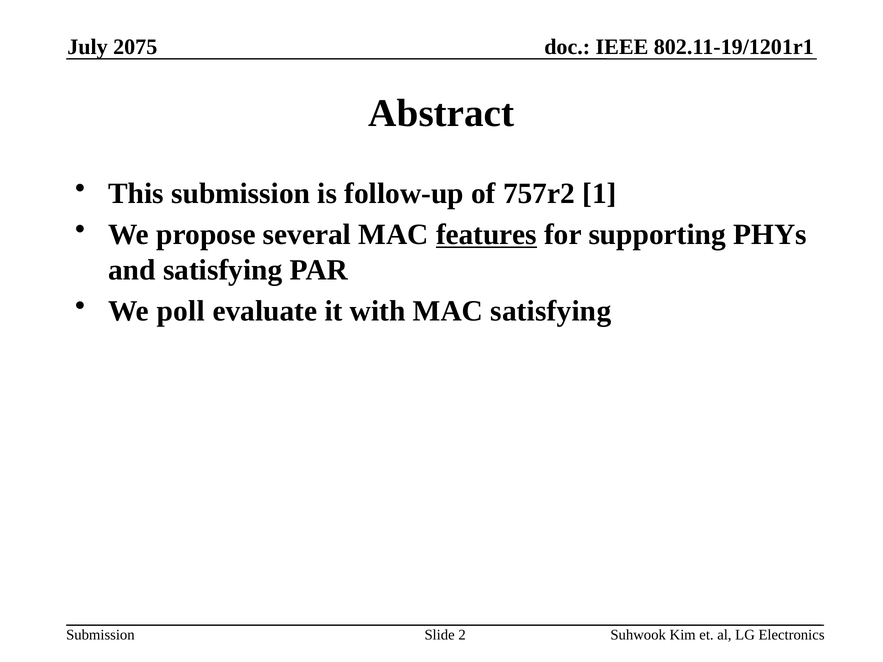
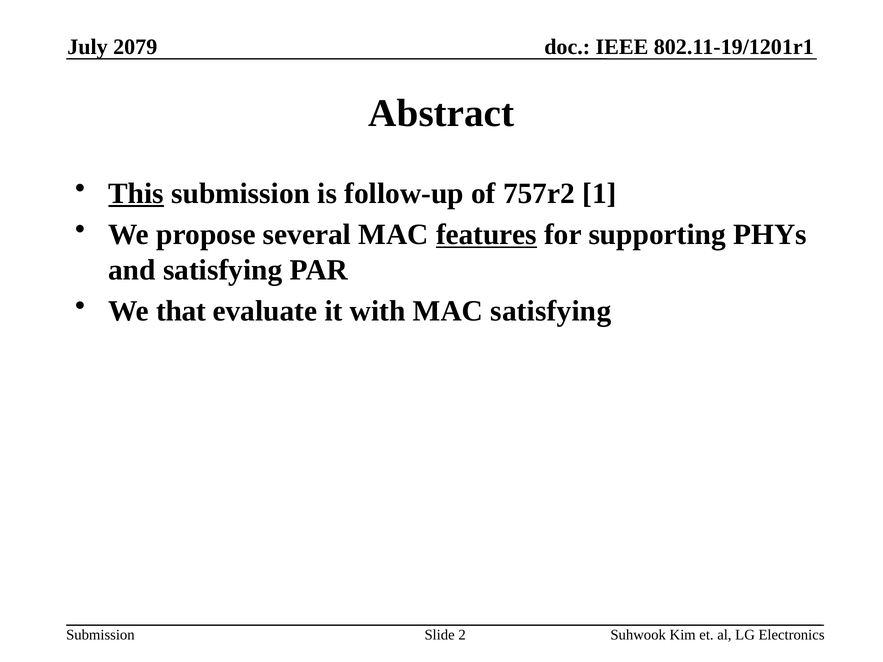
2075: 2075 -> 2079
This underline: none -> present
poll: poll -> that
